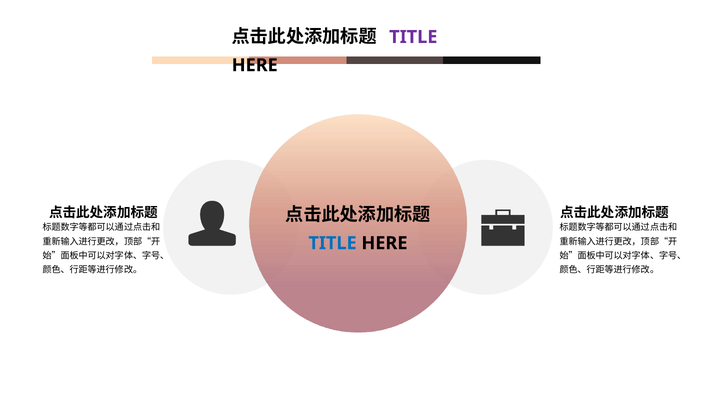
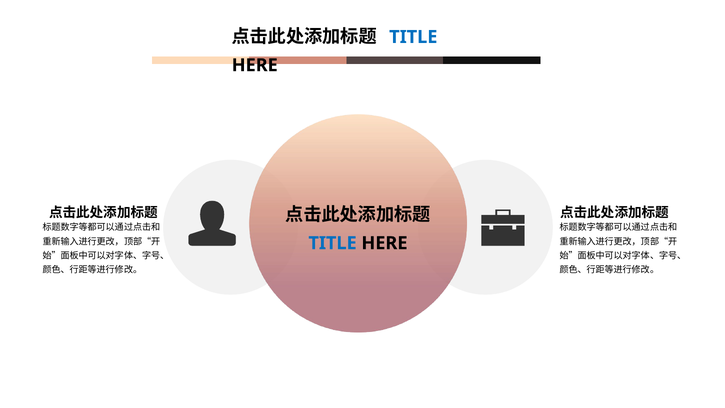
TITLE at (413, 37) colour: purple -> blue
